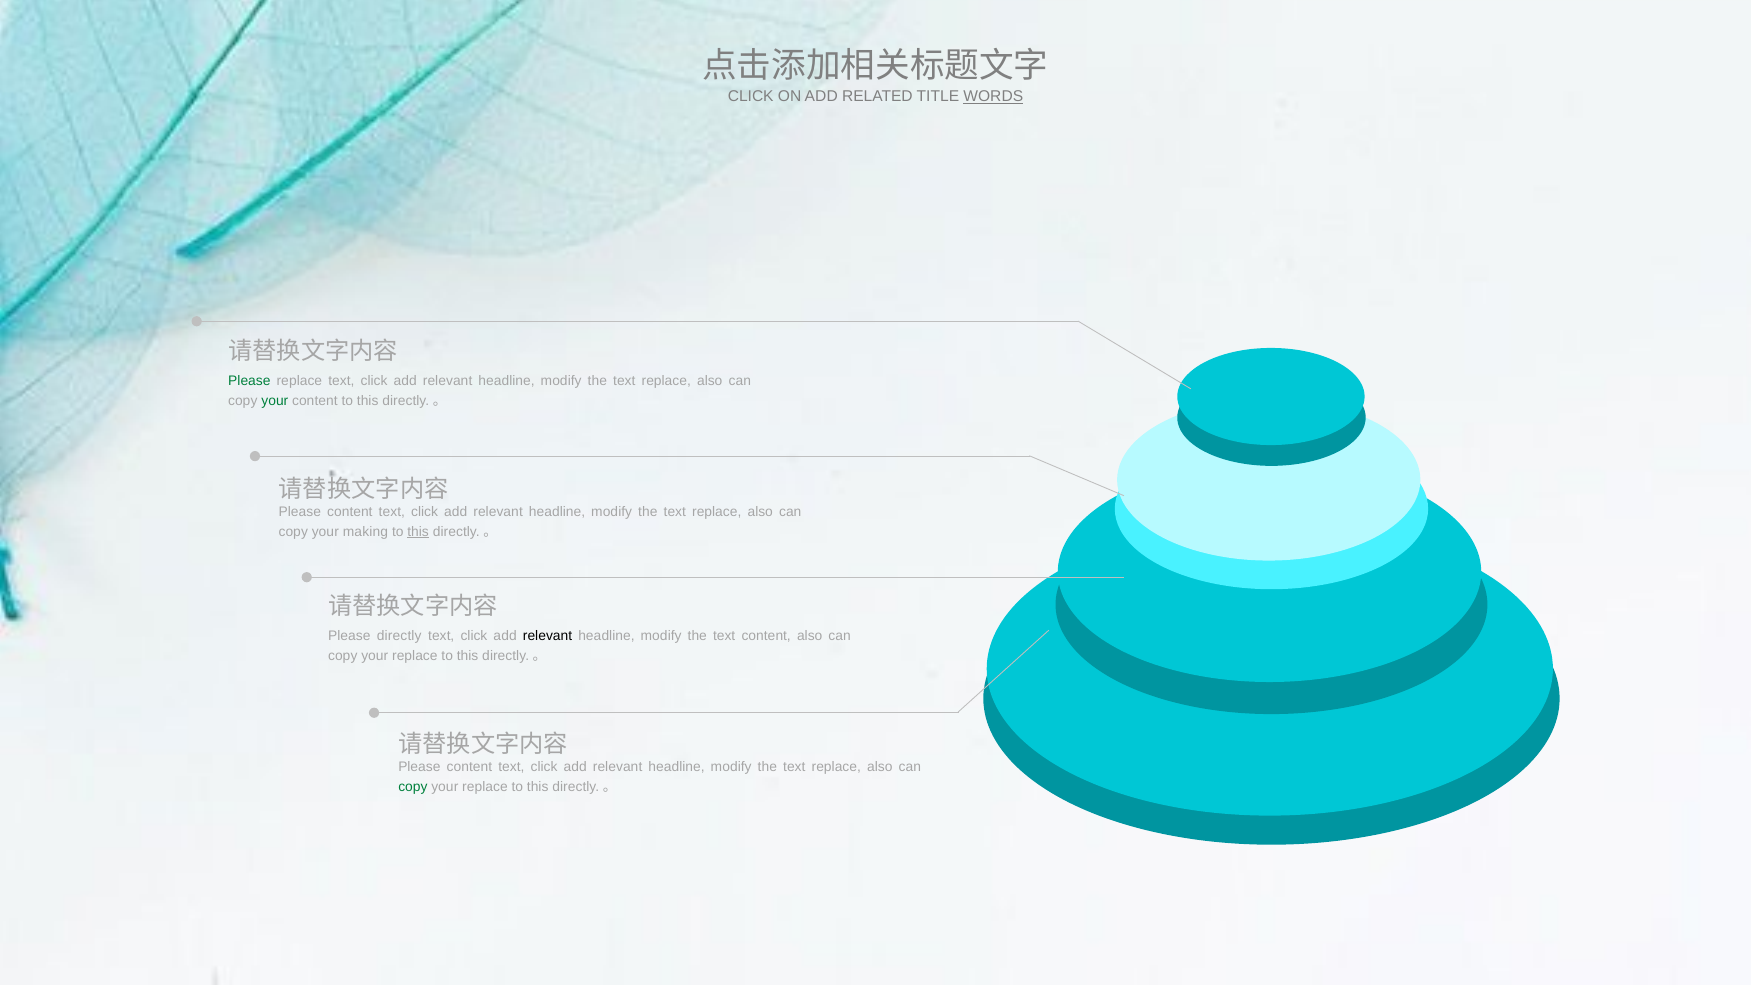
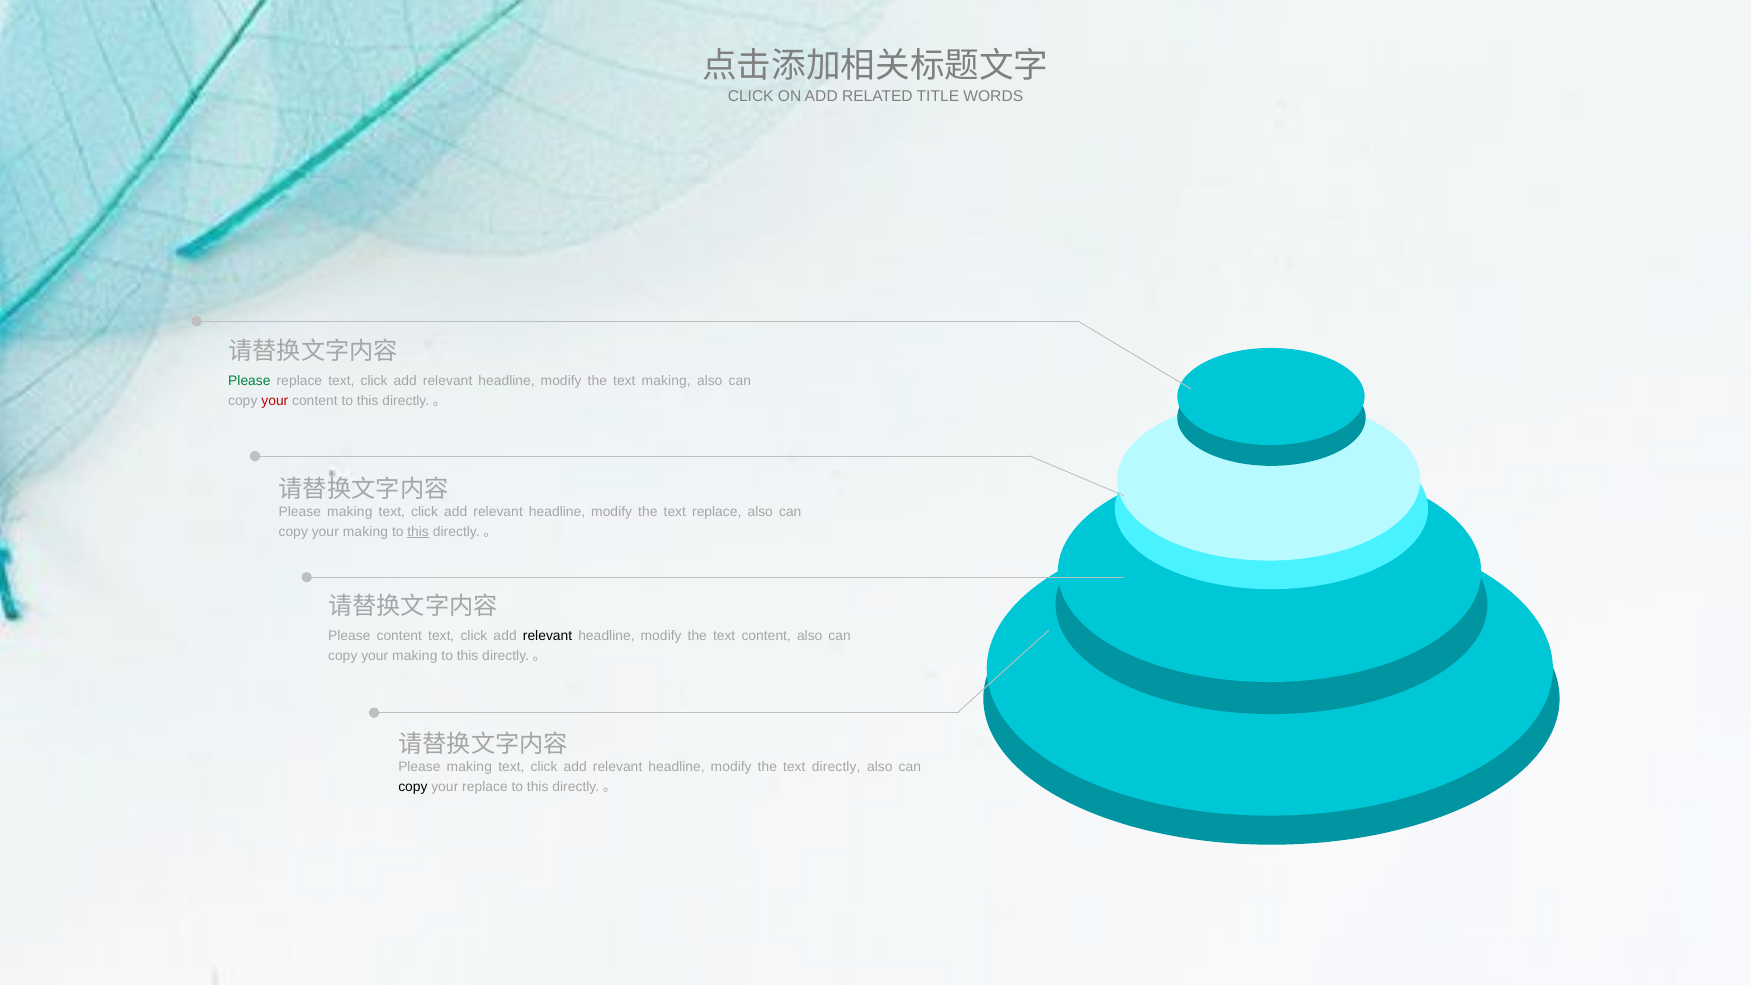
WORDS underline: present -> none
replace at (666, 381): replace -> making
your at (275, 401) colour: green -> red
content at (350, 512): content -> making
Please directly: directly -> content
replace at (415, 656): replace -> making
content at (469, 767): content -> making
replace at (836, 767): replace -> directly
copy at (413, 787) colour: green -> black
